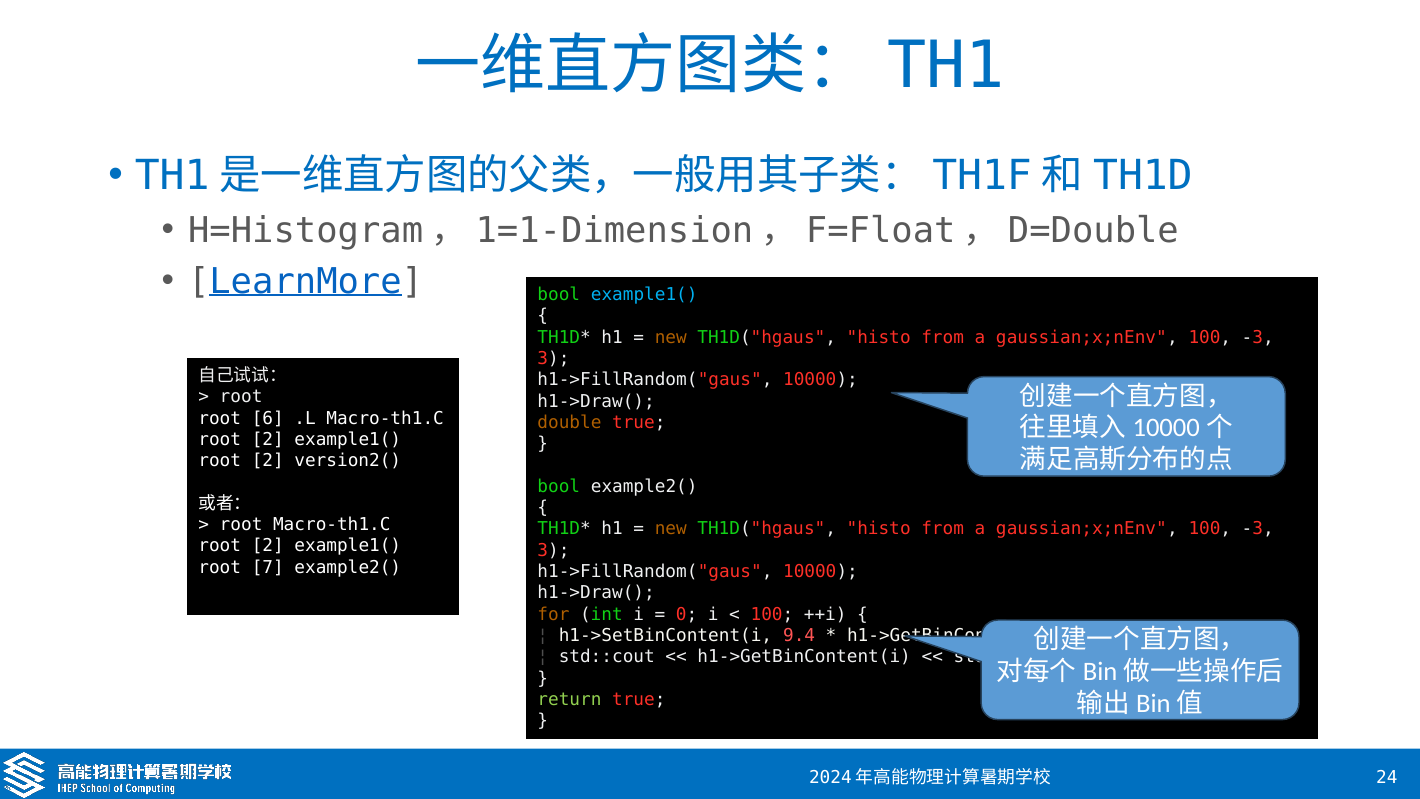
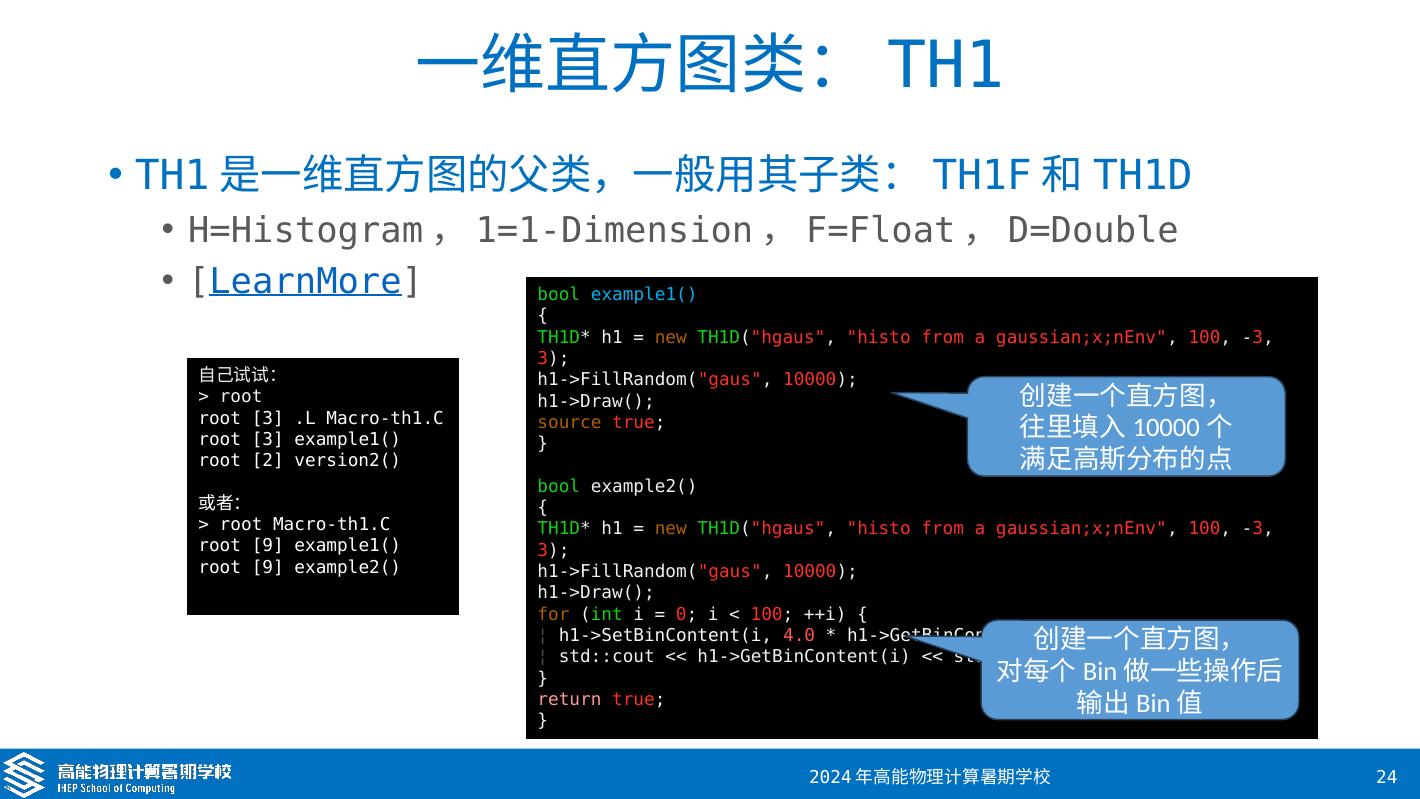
6 at (268, 418): 6 -> 3
double: double -> source
2 at (268, 439): 2 -> 3
2 at (268, 546): 2 -> 9
7 at (268, 567): 7 -> 9
9.4: 9.4 -> 4.0
return colour: light green -> pink
